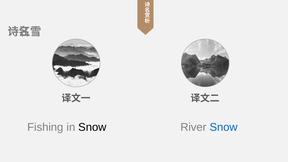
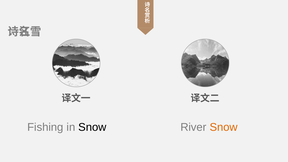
Snow at (224, 127) colour: blue -> orange
